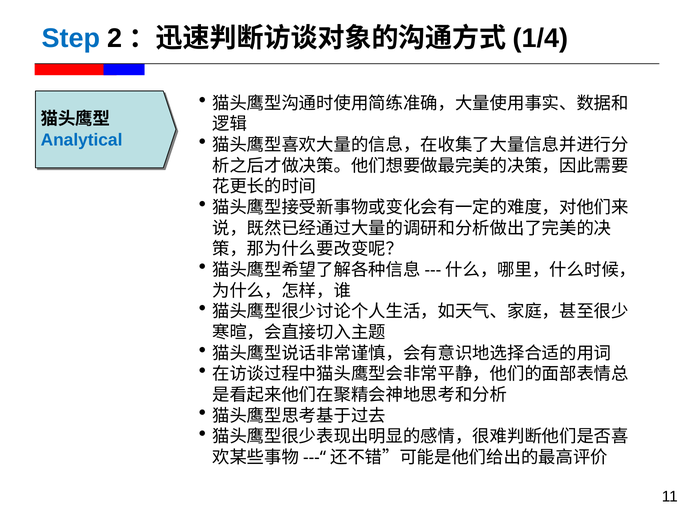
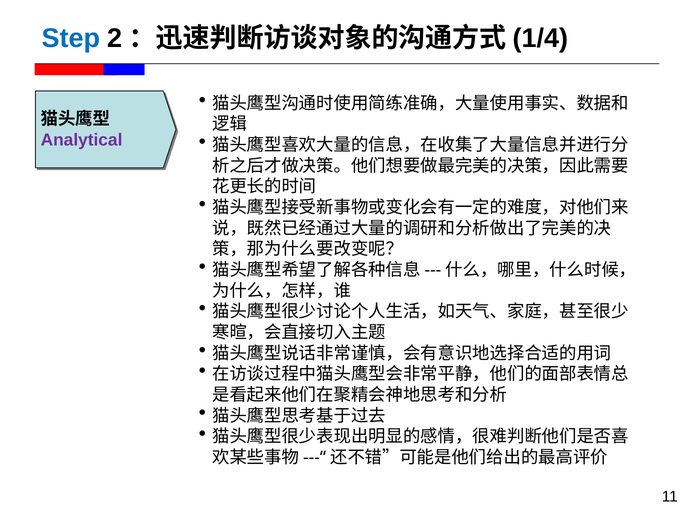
Analytical colour: blue -> purple
